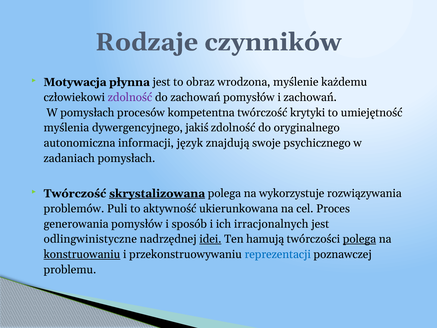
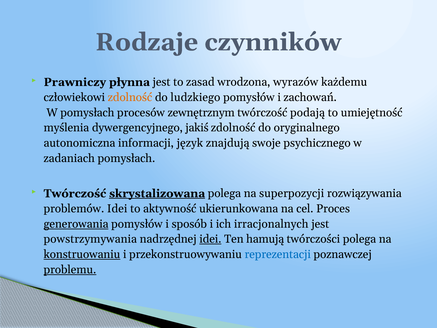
Motywacja: Motywacja -> Prawniczy
obraz: obraz -> zasad
myślenie: myślenie -> wyrazów
zdolność at (130, 97) colour: purple -> orange
do zachowań: zachowań -> ludzkiego
kompetentna: kompetentna -> zewnętrznym
krytyki: krytyki -> podają
wykorzystuje: wykorzystuje -> superpozycji
problemów Puli: Puli -> Idei
generowania underline: none -> present
odlingwinistyczne: odlingwinistyczne -> powstrzymywania
polega at (360, 239) underline: present -> none
problemu underline: none -> present
